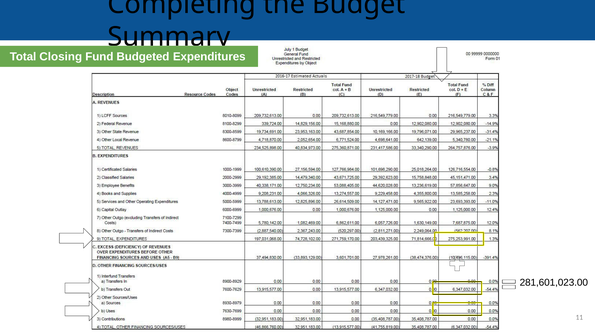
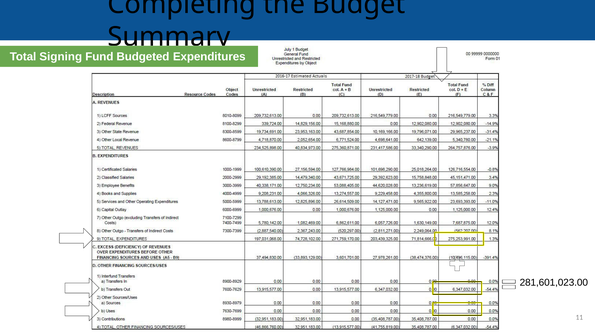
Closing: Closing -> Signing
